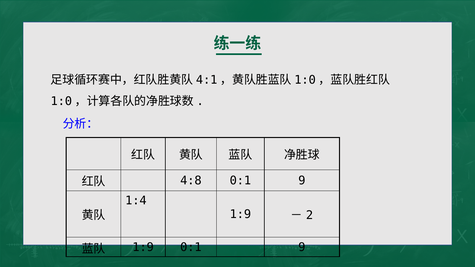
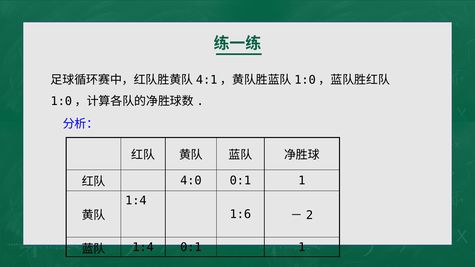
4:8: 4:8 -> 4:0
9 at (302, 181): 9 -> 1
1:9 at (240, 214): 1:9 -> 1:6
1:9 at (143, 247): 1:9 -> 1:4
9 at (302, 247): 9 -> 1
